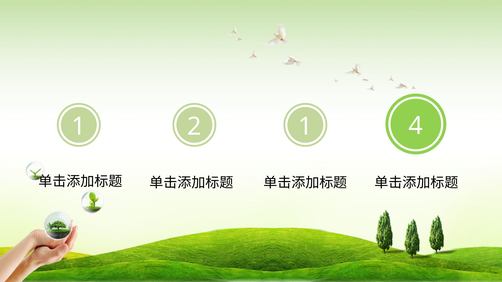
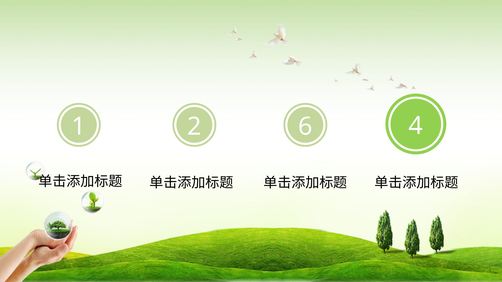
2 1: 1 -> 6
